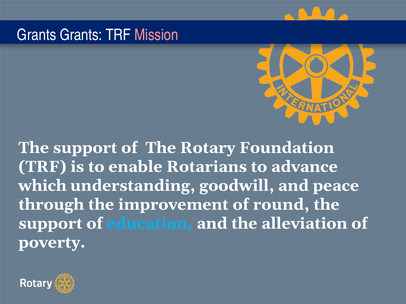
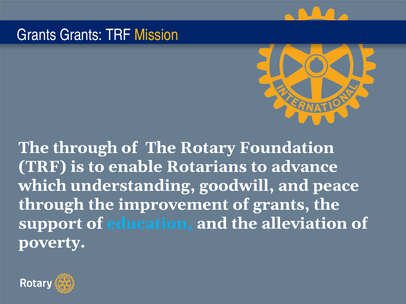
Mission colour: pink -> yellow
support at (85, 148): support -> through
of round: round -> grants
